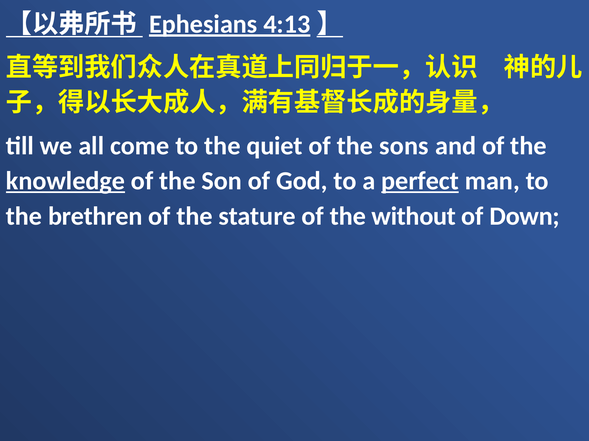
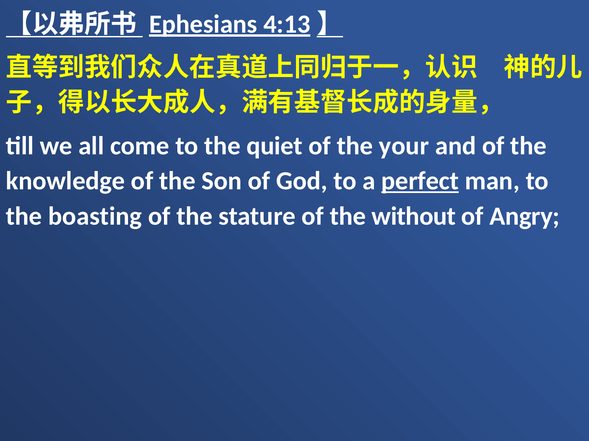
sons: sons -> your
knowledge underline: present -> none
brethren: brethren -> boasting
Down: Down -> Angry
